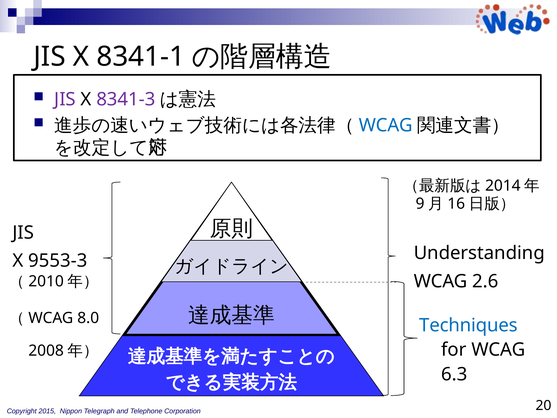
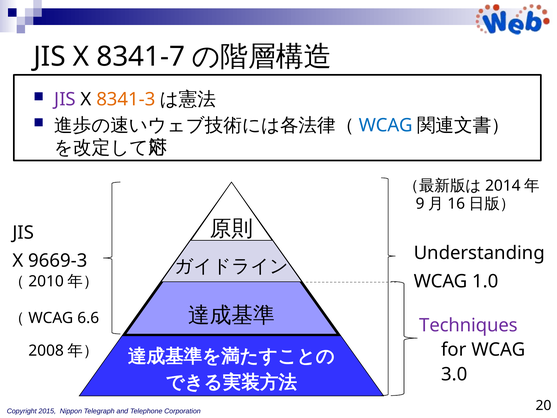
8341-1: 8341-1 -> 8341-7
8341-3 colour: purple -> orange
9553-3: 9553-3 -> 9669-3
2.6: 2.6 -> 1.0
8.0: 8.0 -> 6.6
Techniques colour: blue -> purple
6.3: 6.3 -> 3.0
